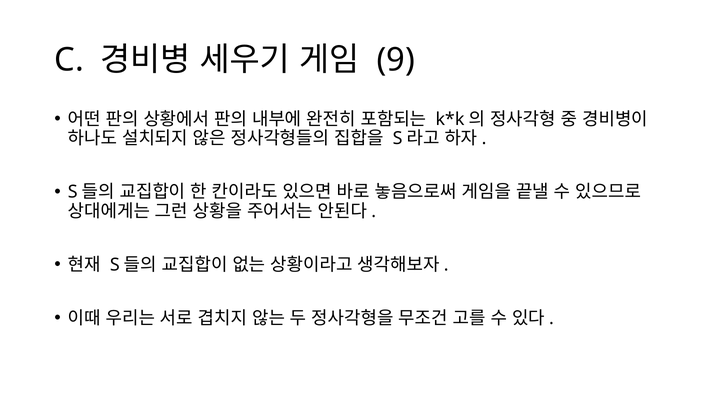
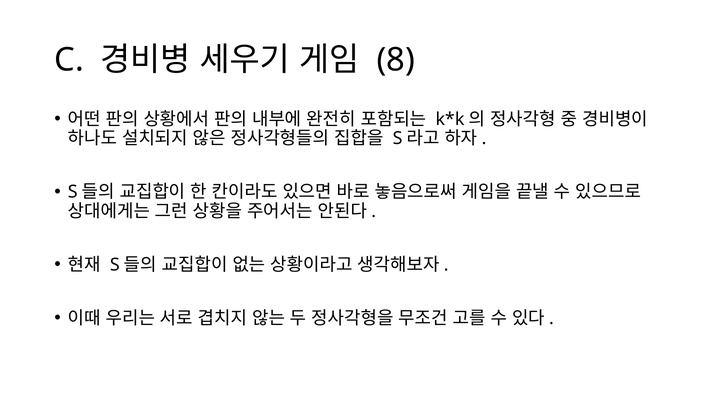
9: 9 -> 8
